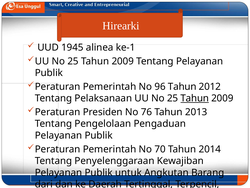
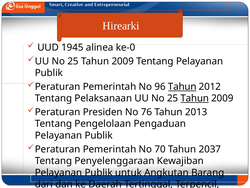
ke-1: ke-1 -> ke-0
Tahun at (182, 86) underline: none -> present
70 Tahun 2014: 2014 -> 2037
